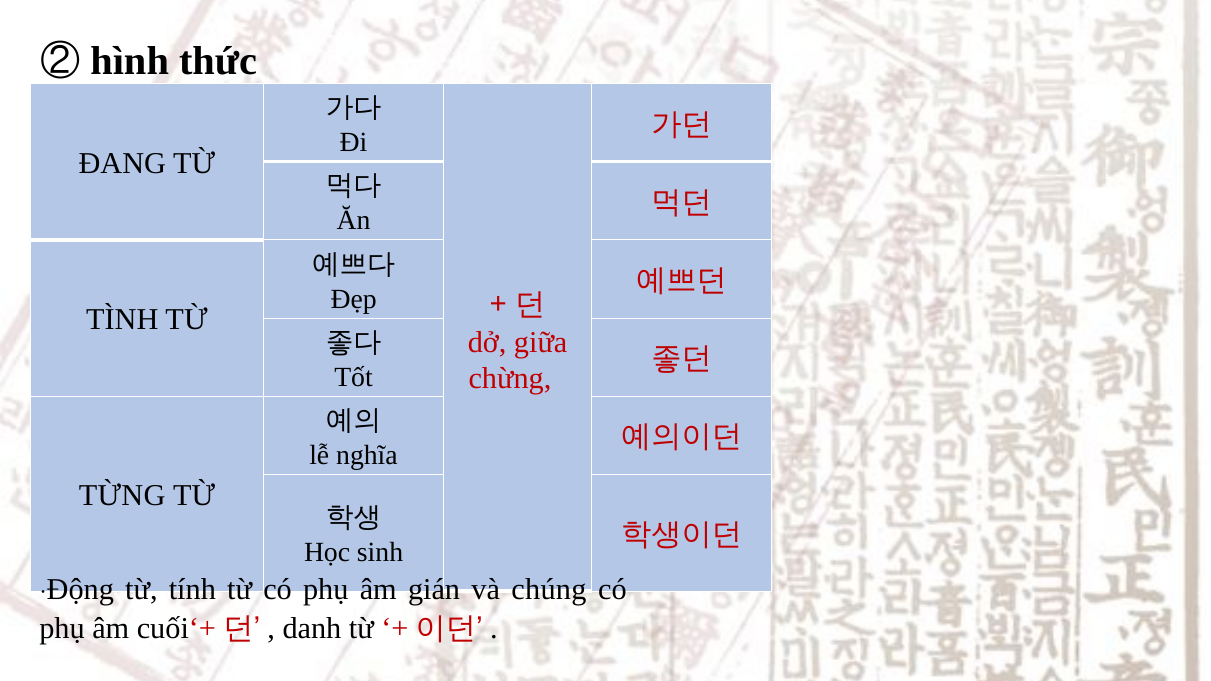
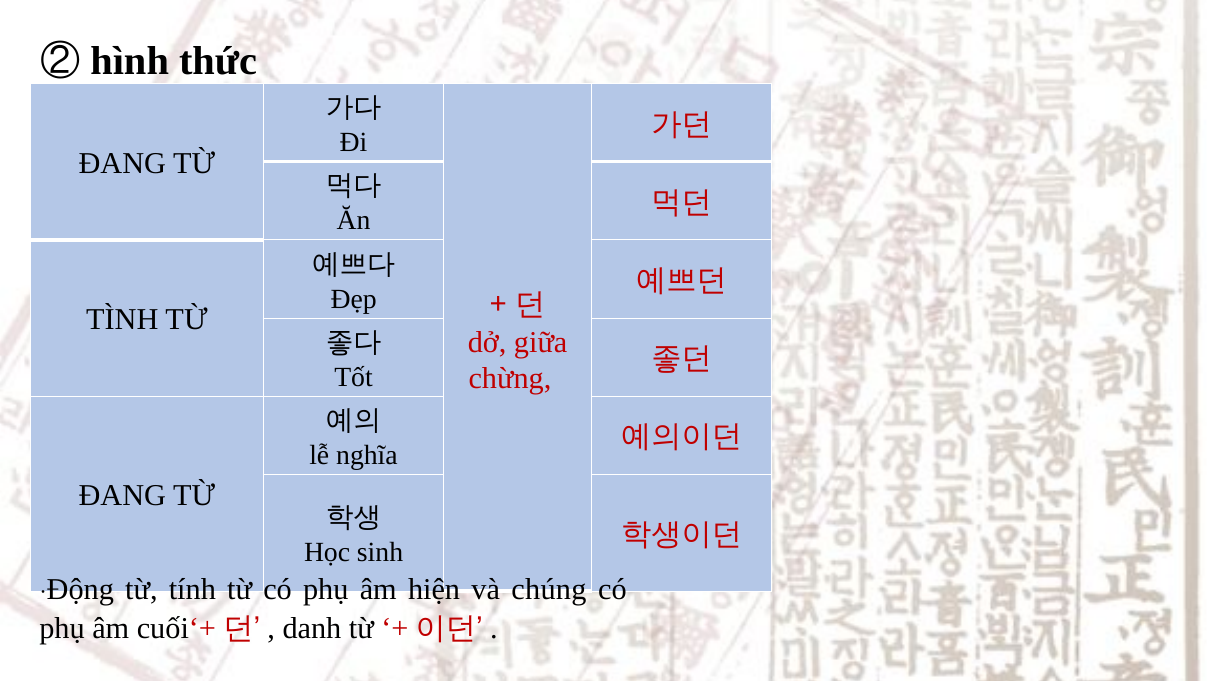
TỪNG at (122, 495): TỪNG -> ĐANG
gián: gián -> hiện
